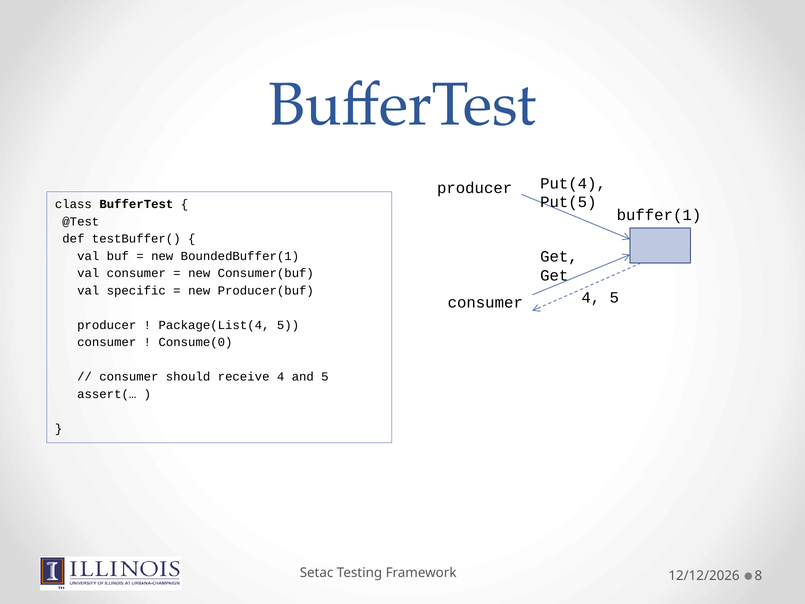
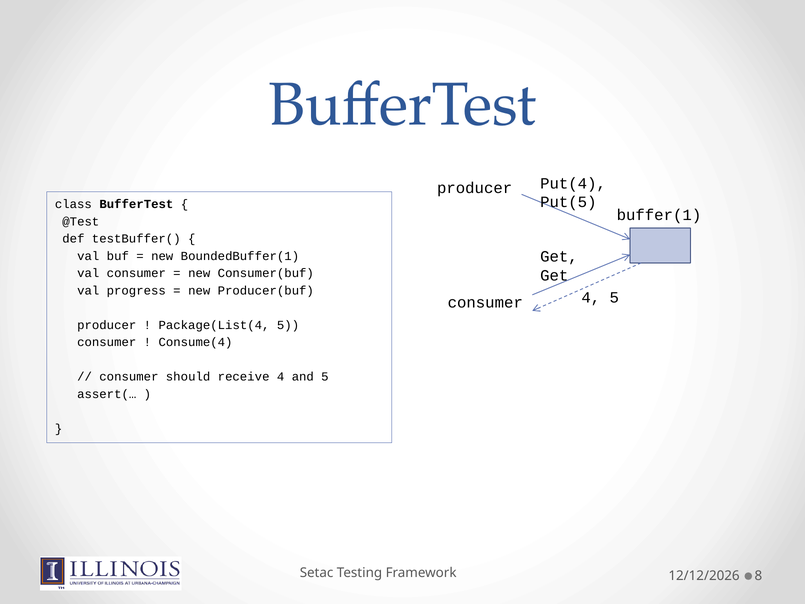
specific: specific -> progress
Consume(0: Consume(0 -> Consume(4
